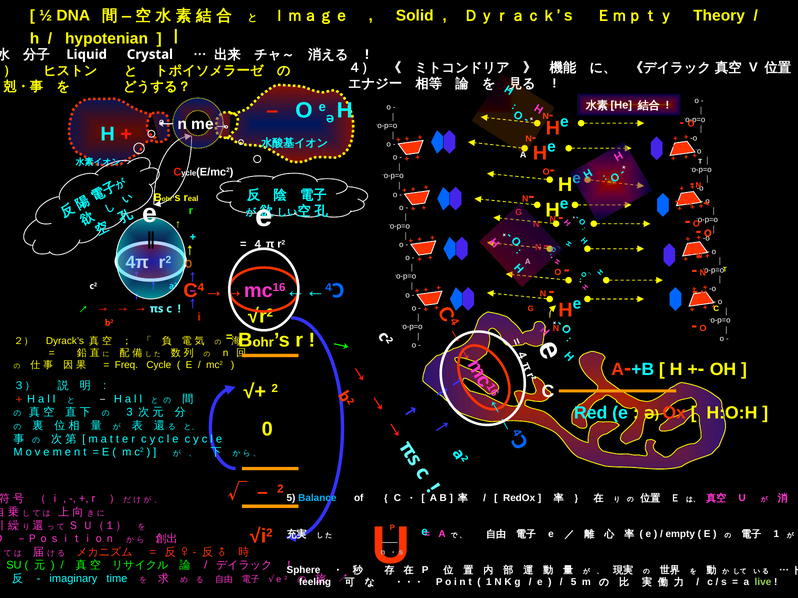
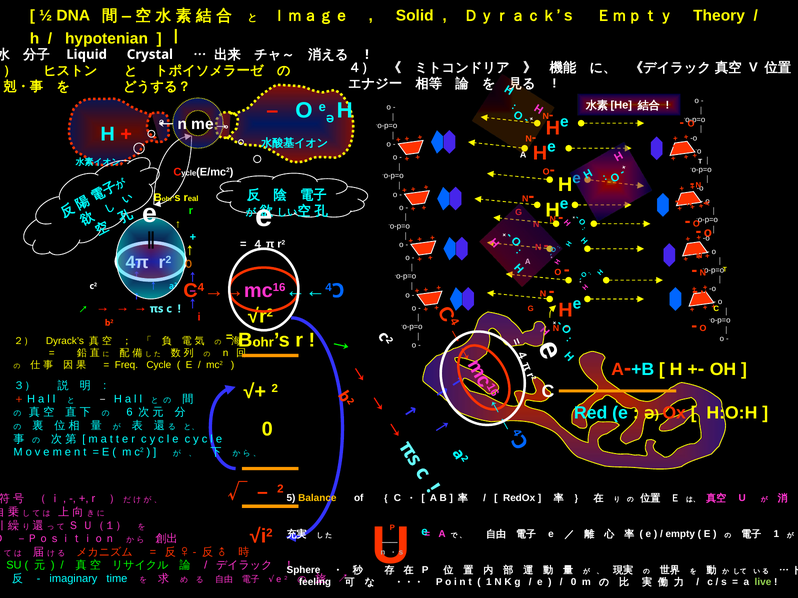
3 at (130, 413): 3 -> 6
Balance colour: light blue -> yellow
5 at (574, 582): 5 -> 0
